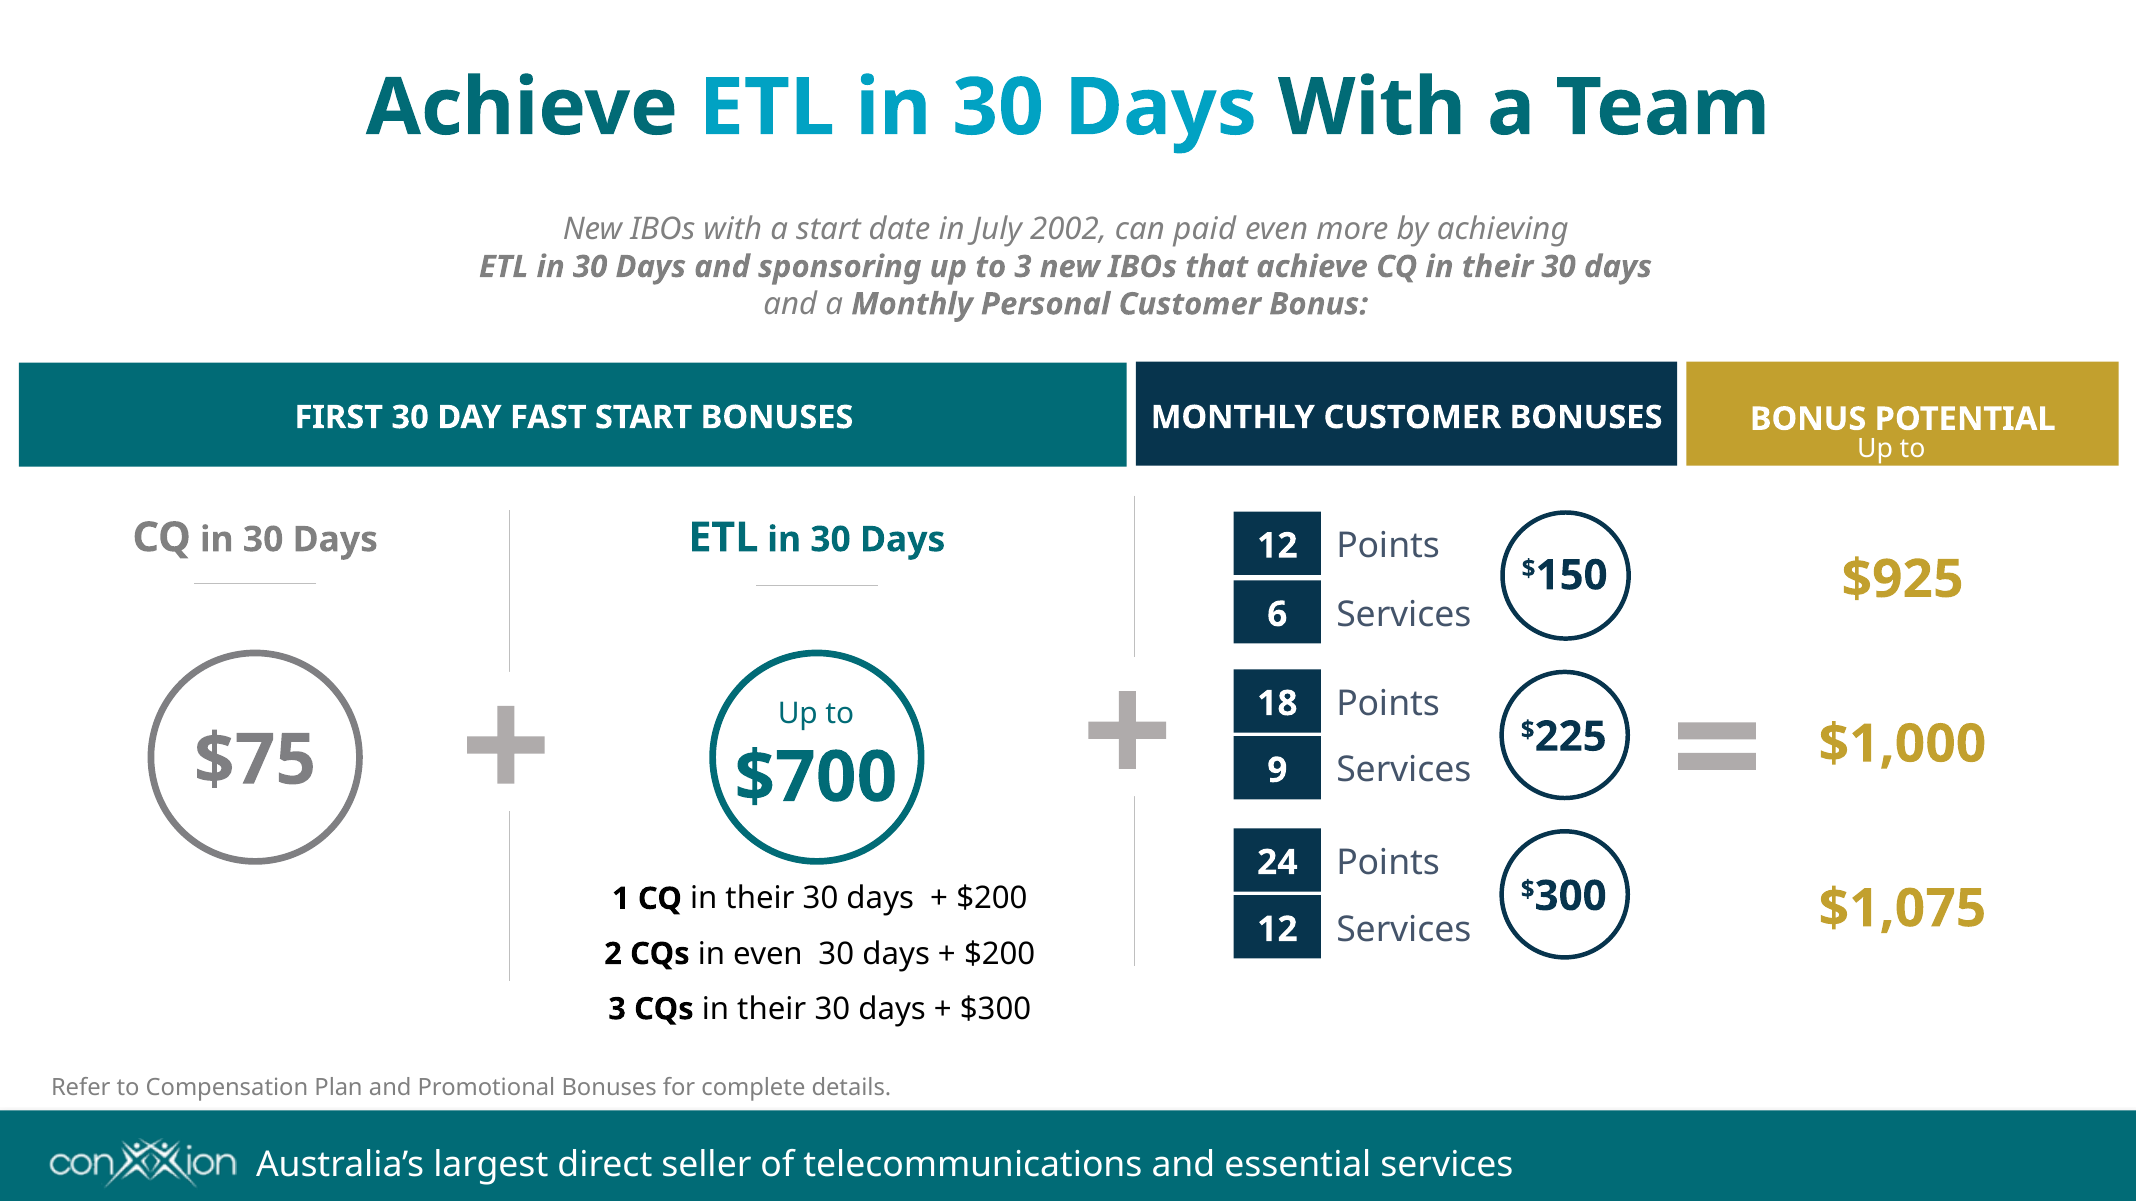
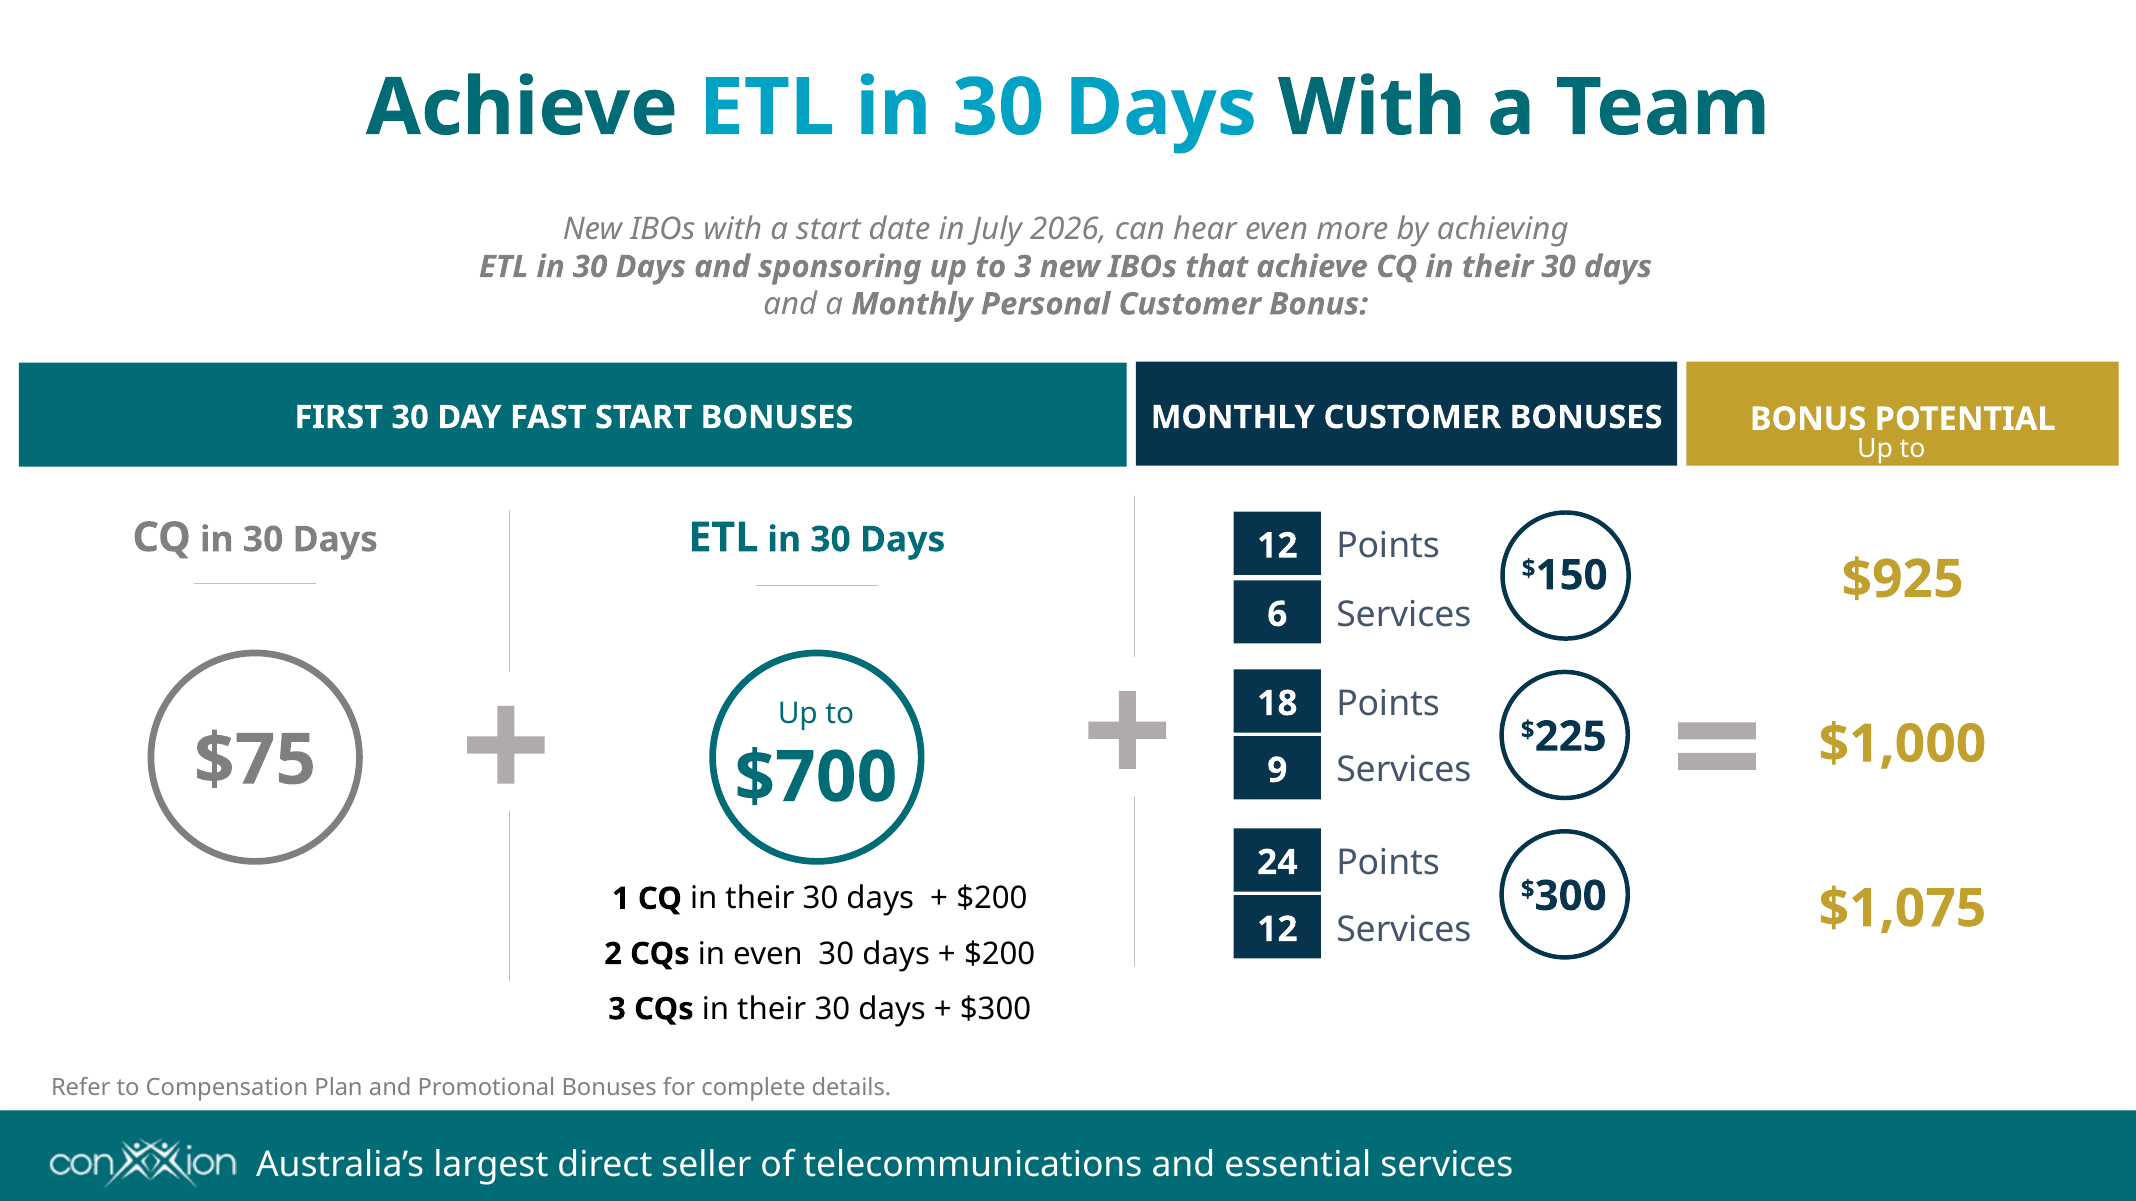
2002: 2002 -> 2026
paid: paid -> hear
